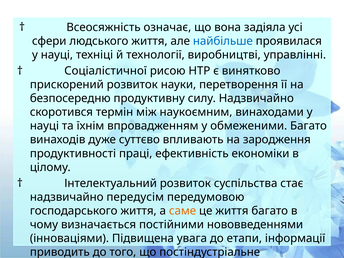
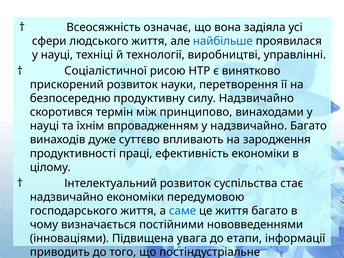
наукоємним: наукоємним -> принципово
у обмеженими: обмеженими -> надзвичайно
надзвичайно передусім: передусім -> економіки
саме colour: orange -> blue
